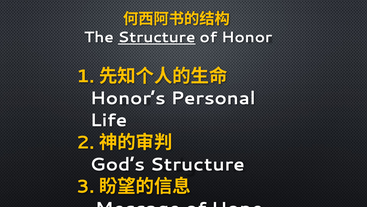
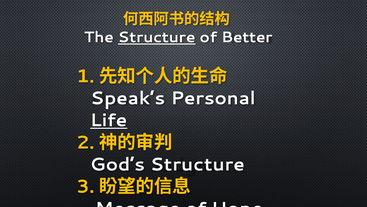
Honor: Honor -> Better
Honor’s: Honor’s -> Speak’s
Life underline: none -> present
